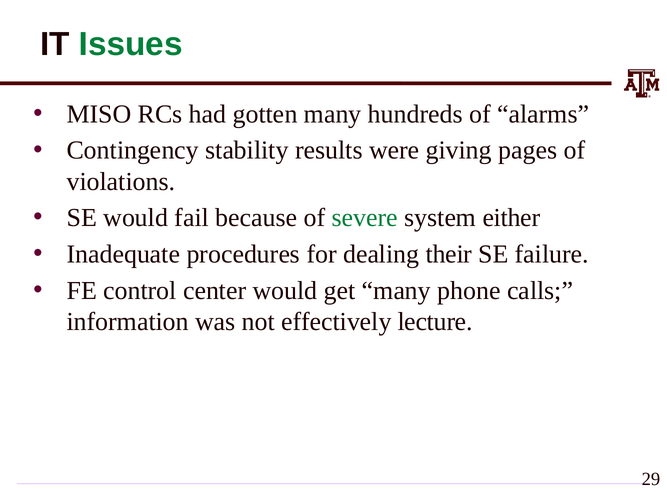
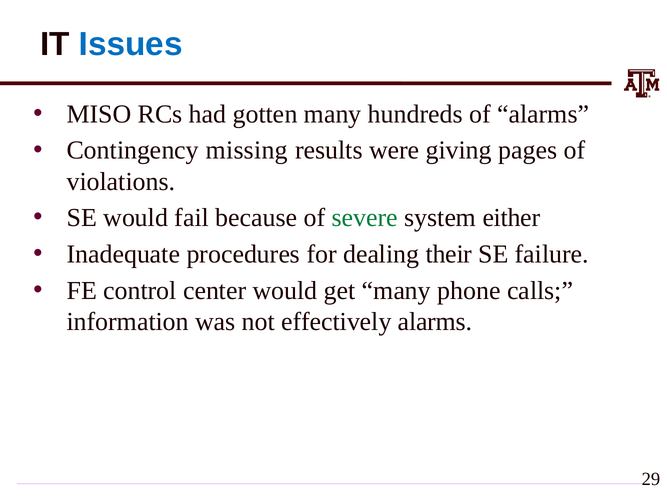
Issues colour: green -> blue
stability: stability -> missing
effectively lecture: lecture -> alarms
